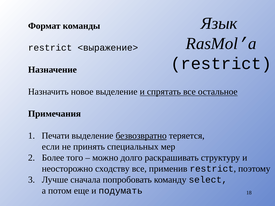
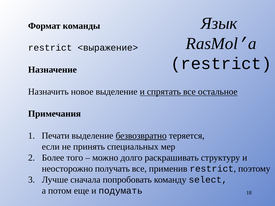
сходству: сходству -> получать
